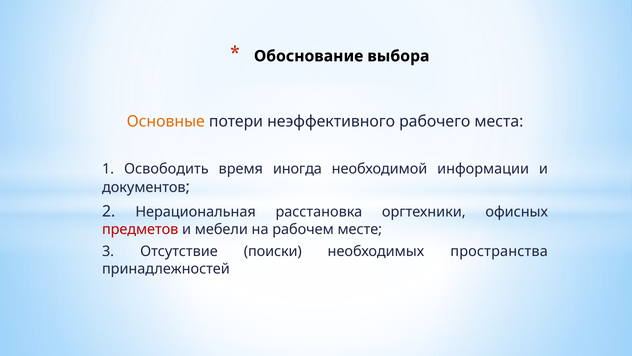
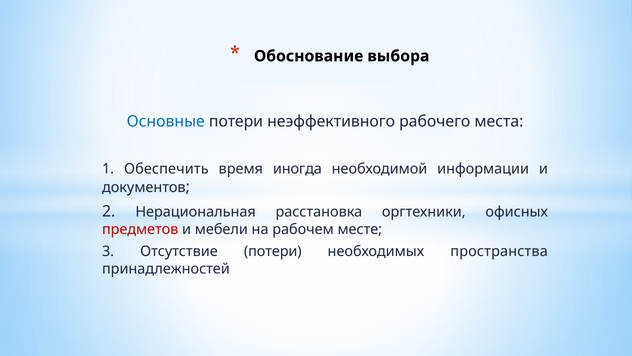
Основные colour: orange -> blue
Освободить: Освободить -> Обеспечить
Отсутствие поиски: поиски -> потери
